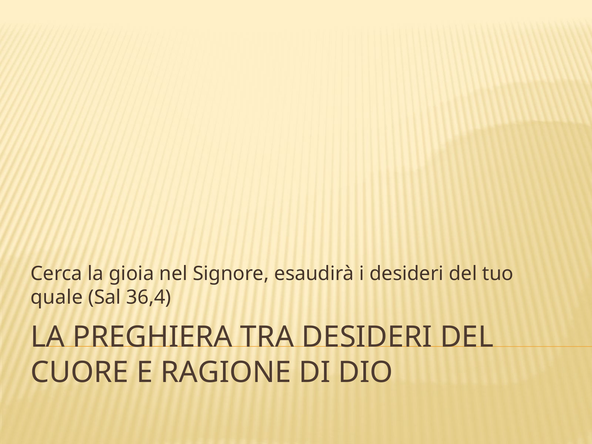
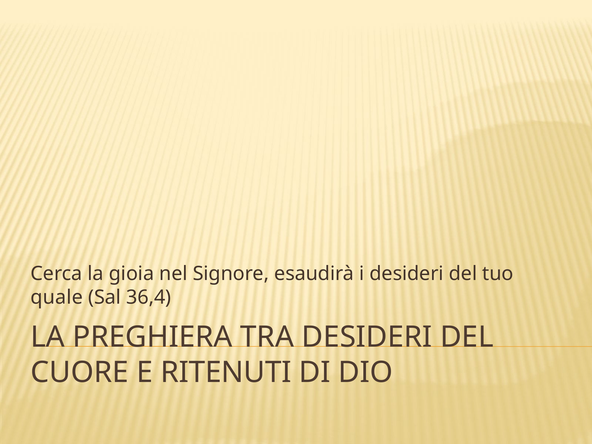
RAGIONE: RAGIONE -> RITENUTI
